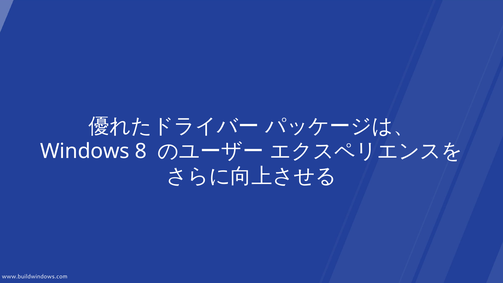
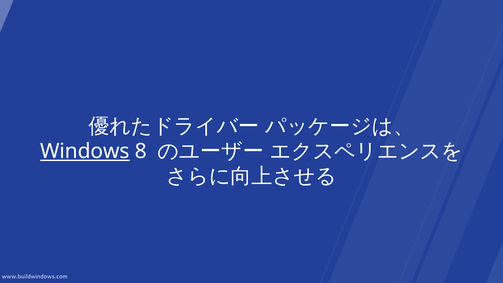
Windows underline: none -> present
